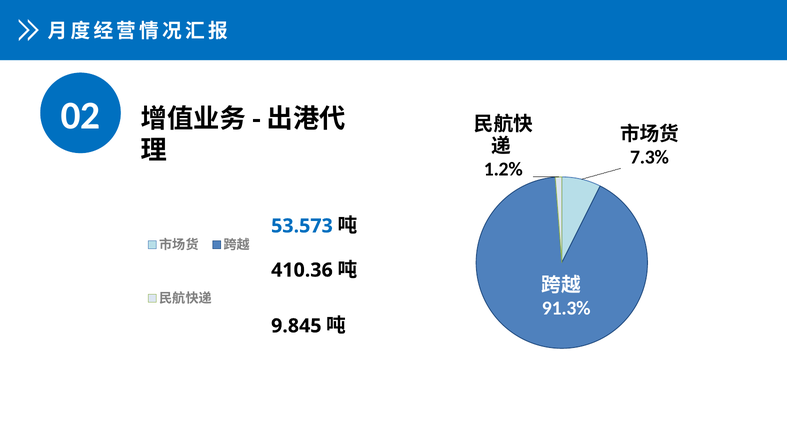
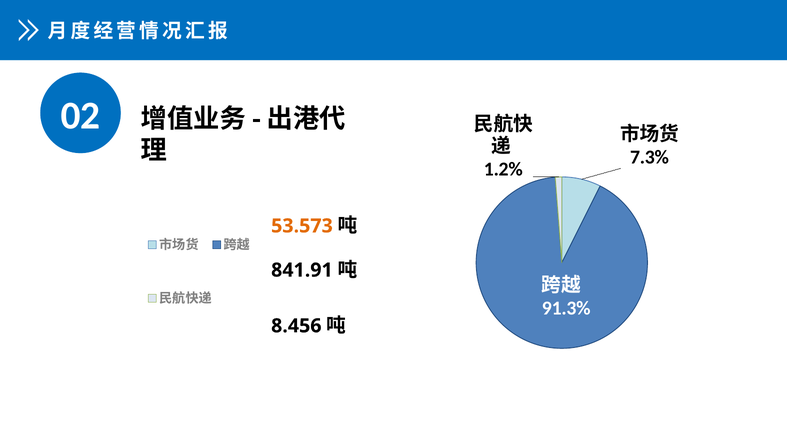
53.573 colour: blue -> orange
410.36: 410.36 -> 841.91
9.845: 9.845 -> 8.456
